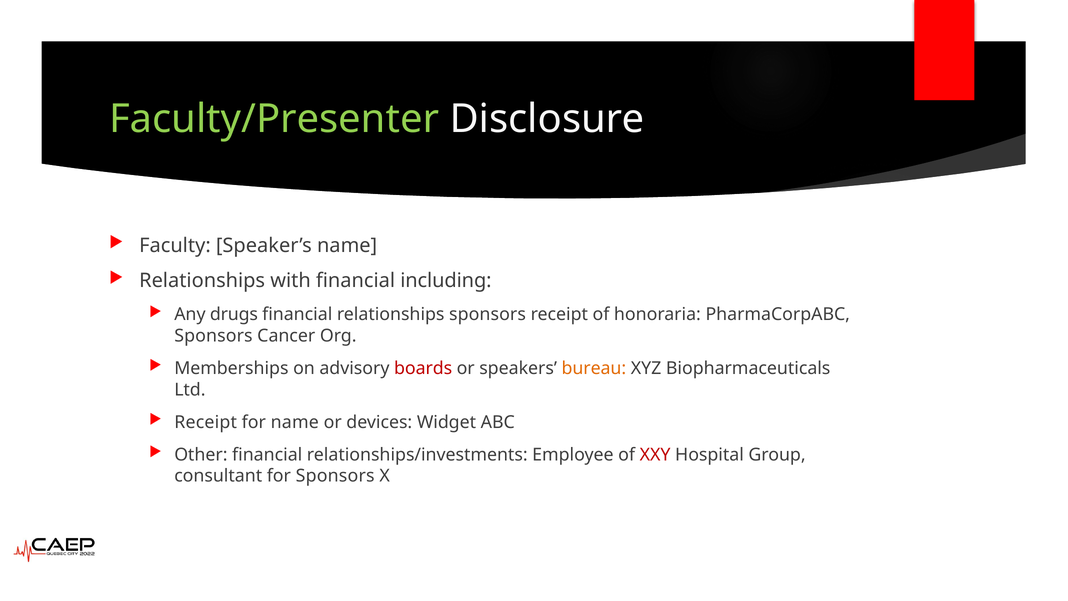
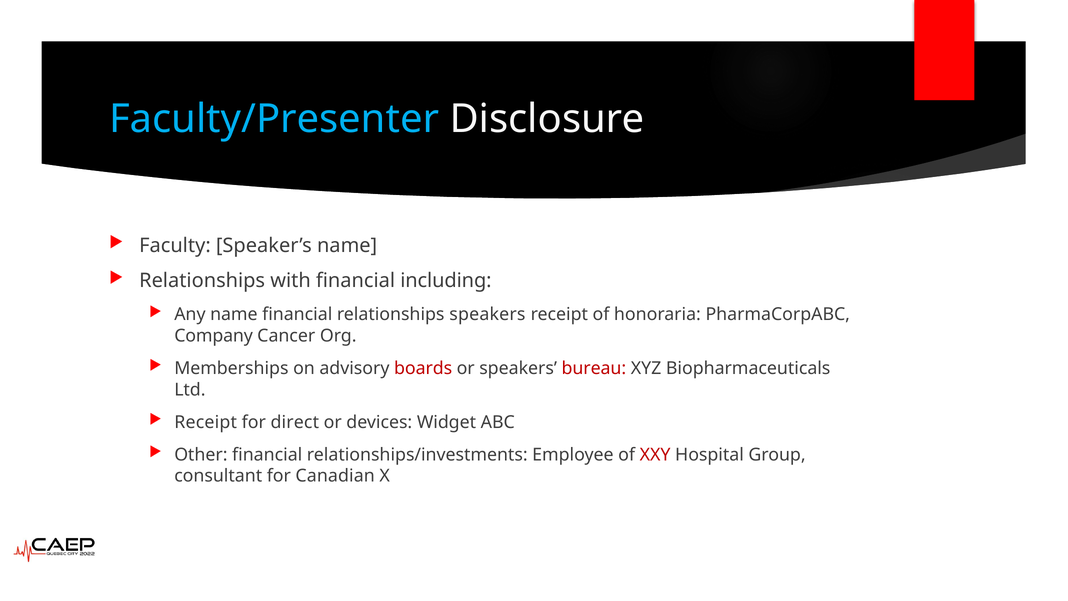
Faculty/Presenter colour: light green -> light blue
Any drugs: drugs -> name
relationships sponsors: sponsors -> speakers
Sponsors at (213, 336): Sponsors -> Company
bureau colour: orange -> red
for name: name -> direct
for Sponsors: Sponsors -> Canadian
